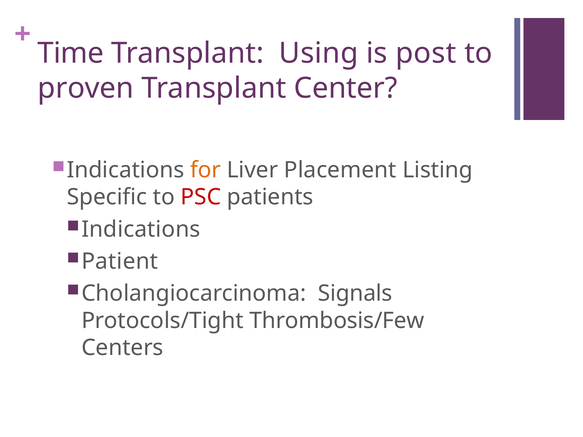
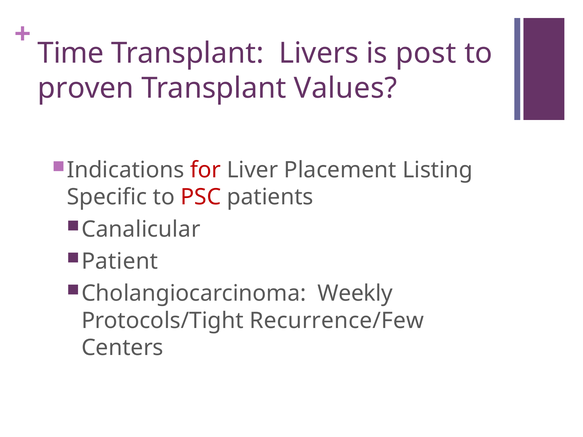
Using: Using -> Livers
Center: Center -> Values
for colour: orange -> red
Indications at (141, 229): Indications -> Canalicular
Signals: Signals -> Weekly
Thrombosis/Few: Thrombosis/Few -> Recurrence/Few
